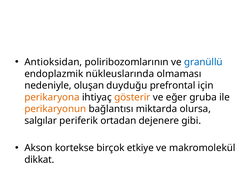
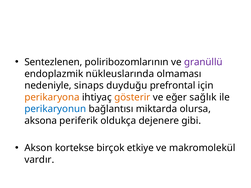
Antioksidan: Antioksidan -> Sentezlenen
granüllü colour: blue -> purple
oluşan: oluşan -> sinaps
gruba: gruba -> sağlık
perikaryonun colour: orange -> blue
salgılar: salgılar -> aksona
ortadan: ortadan -> oldukça
dikkat: dikkat -> vardır
